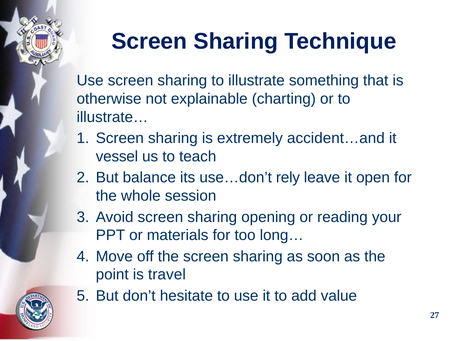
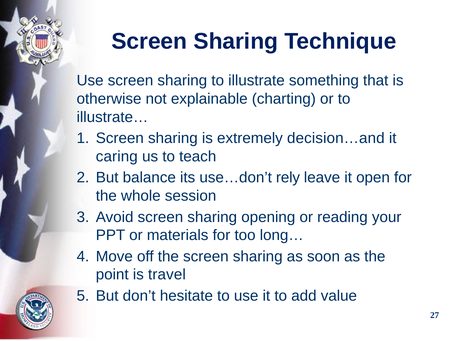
accident…and: accident…and -> decision…and
vessel: vessel -> caring
